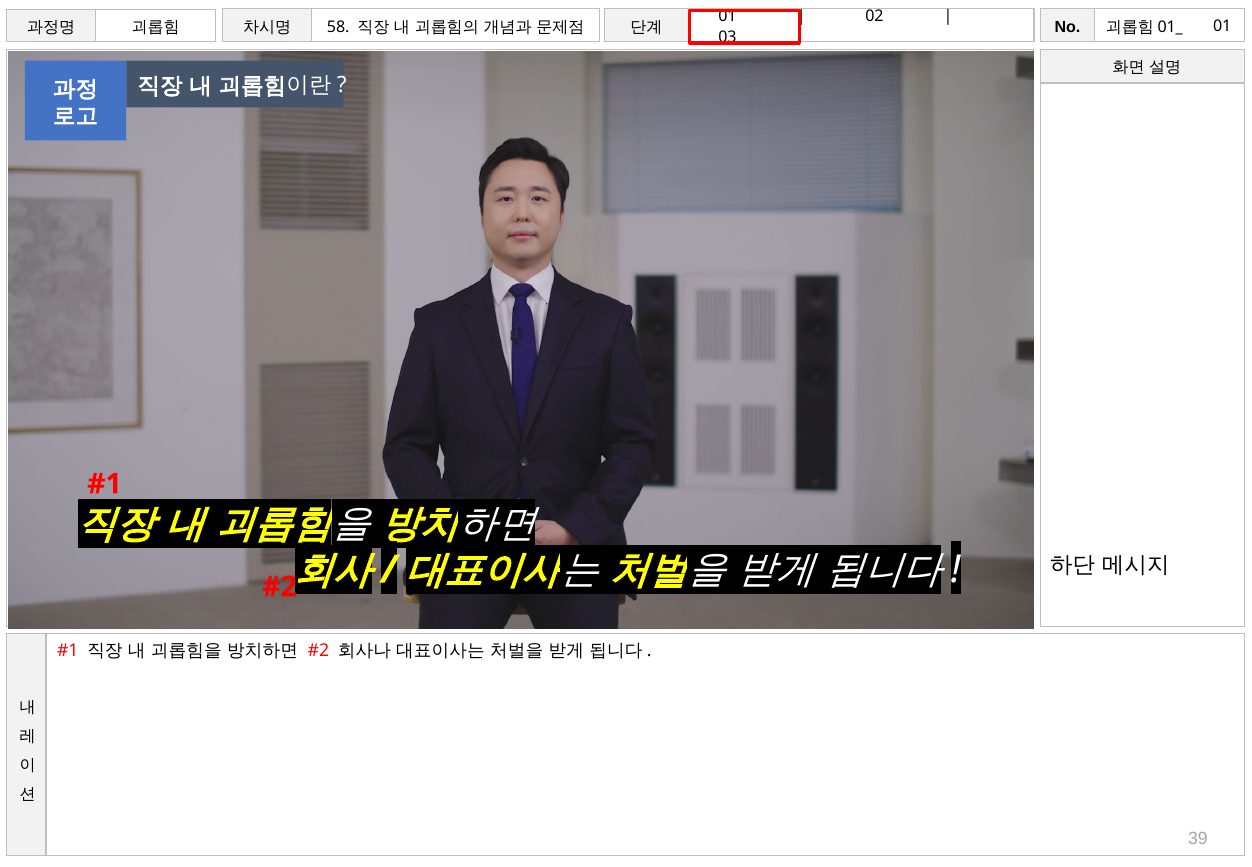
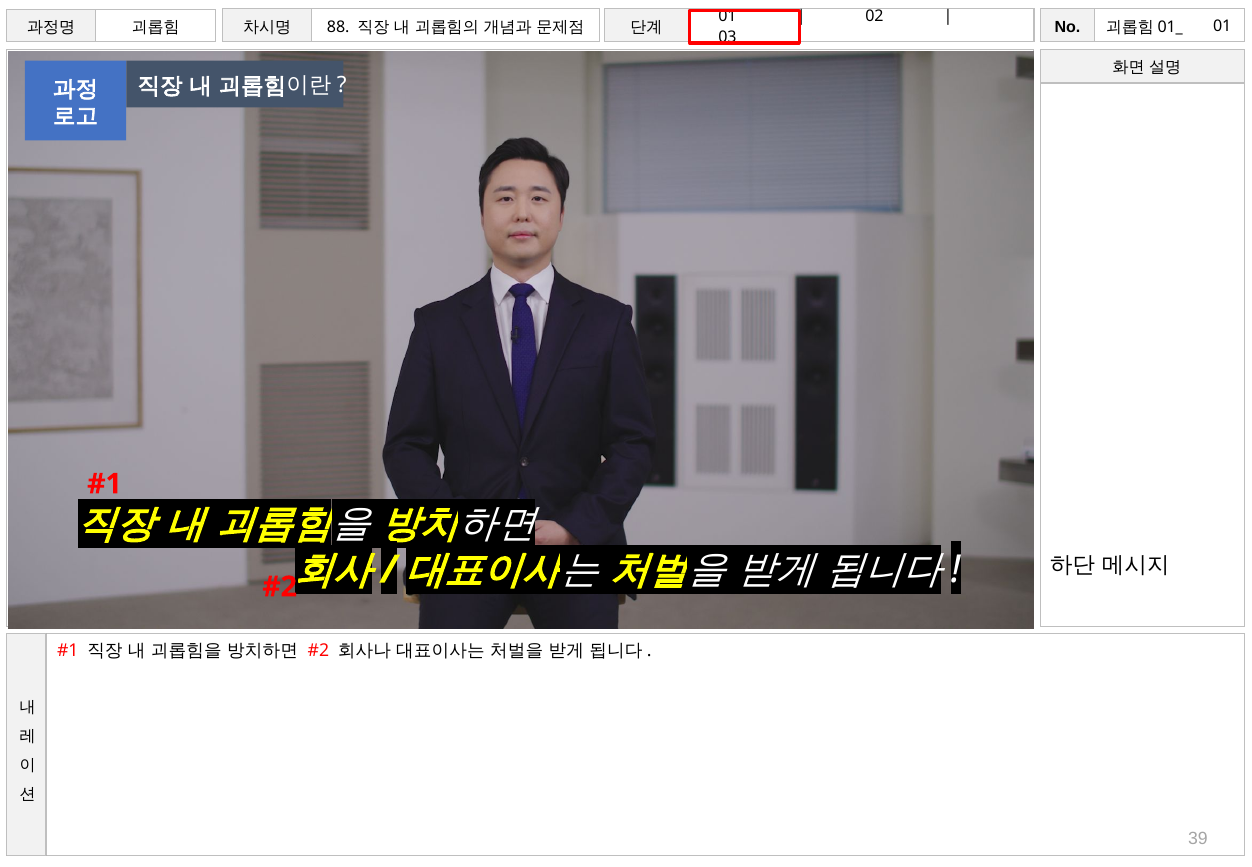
58: 58 -> 88
